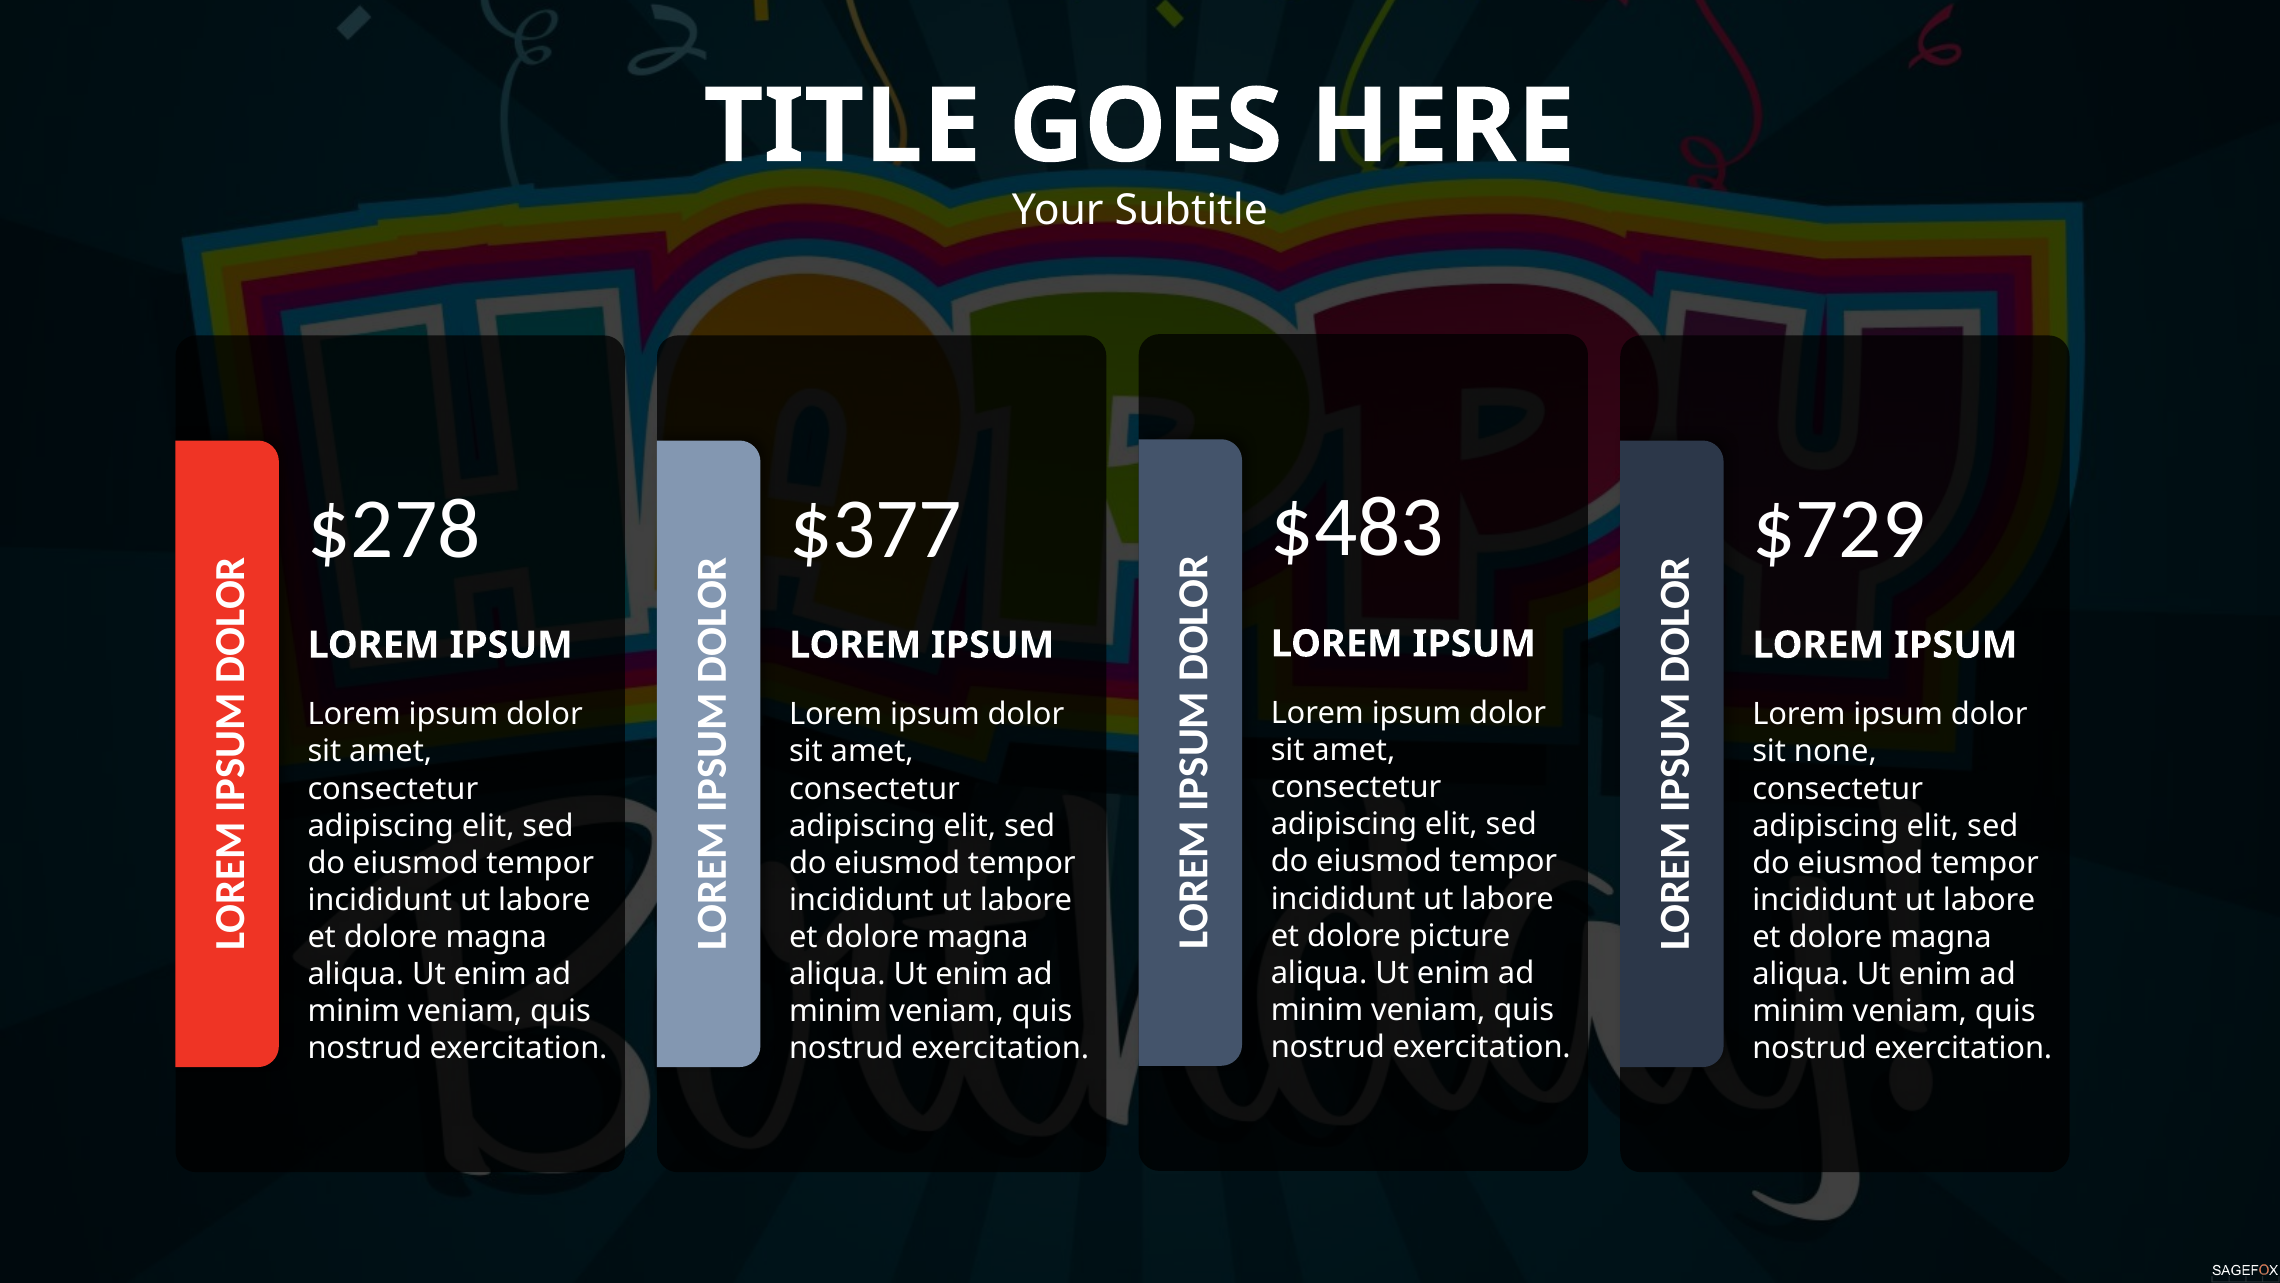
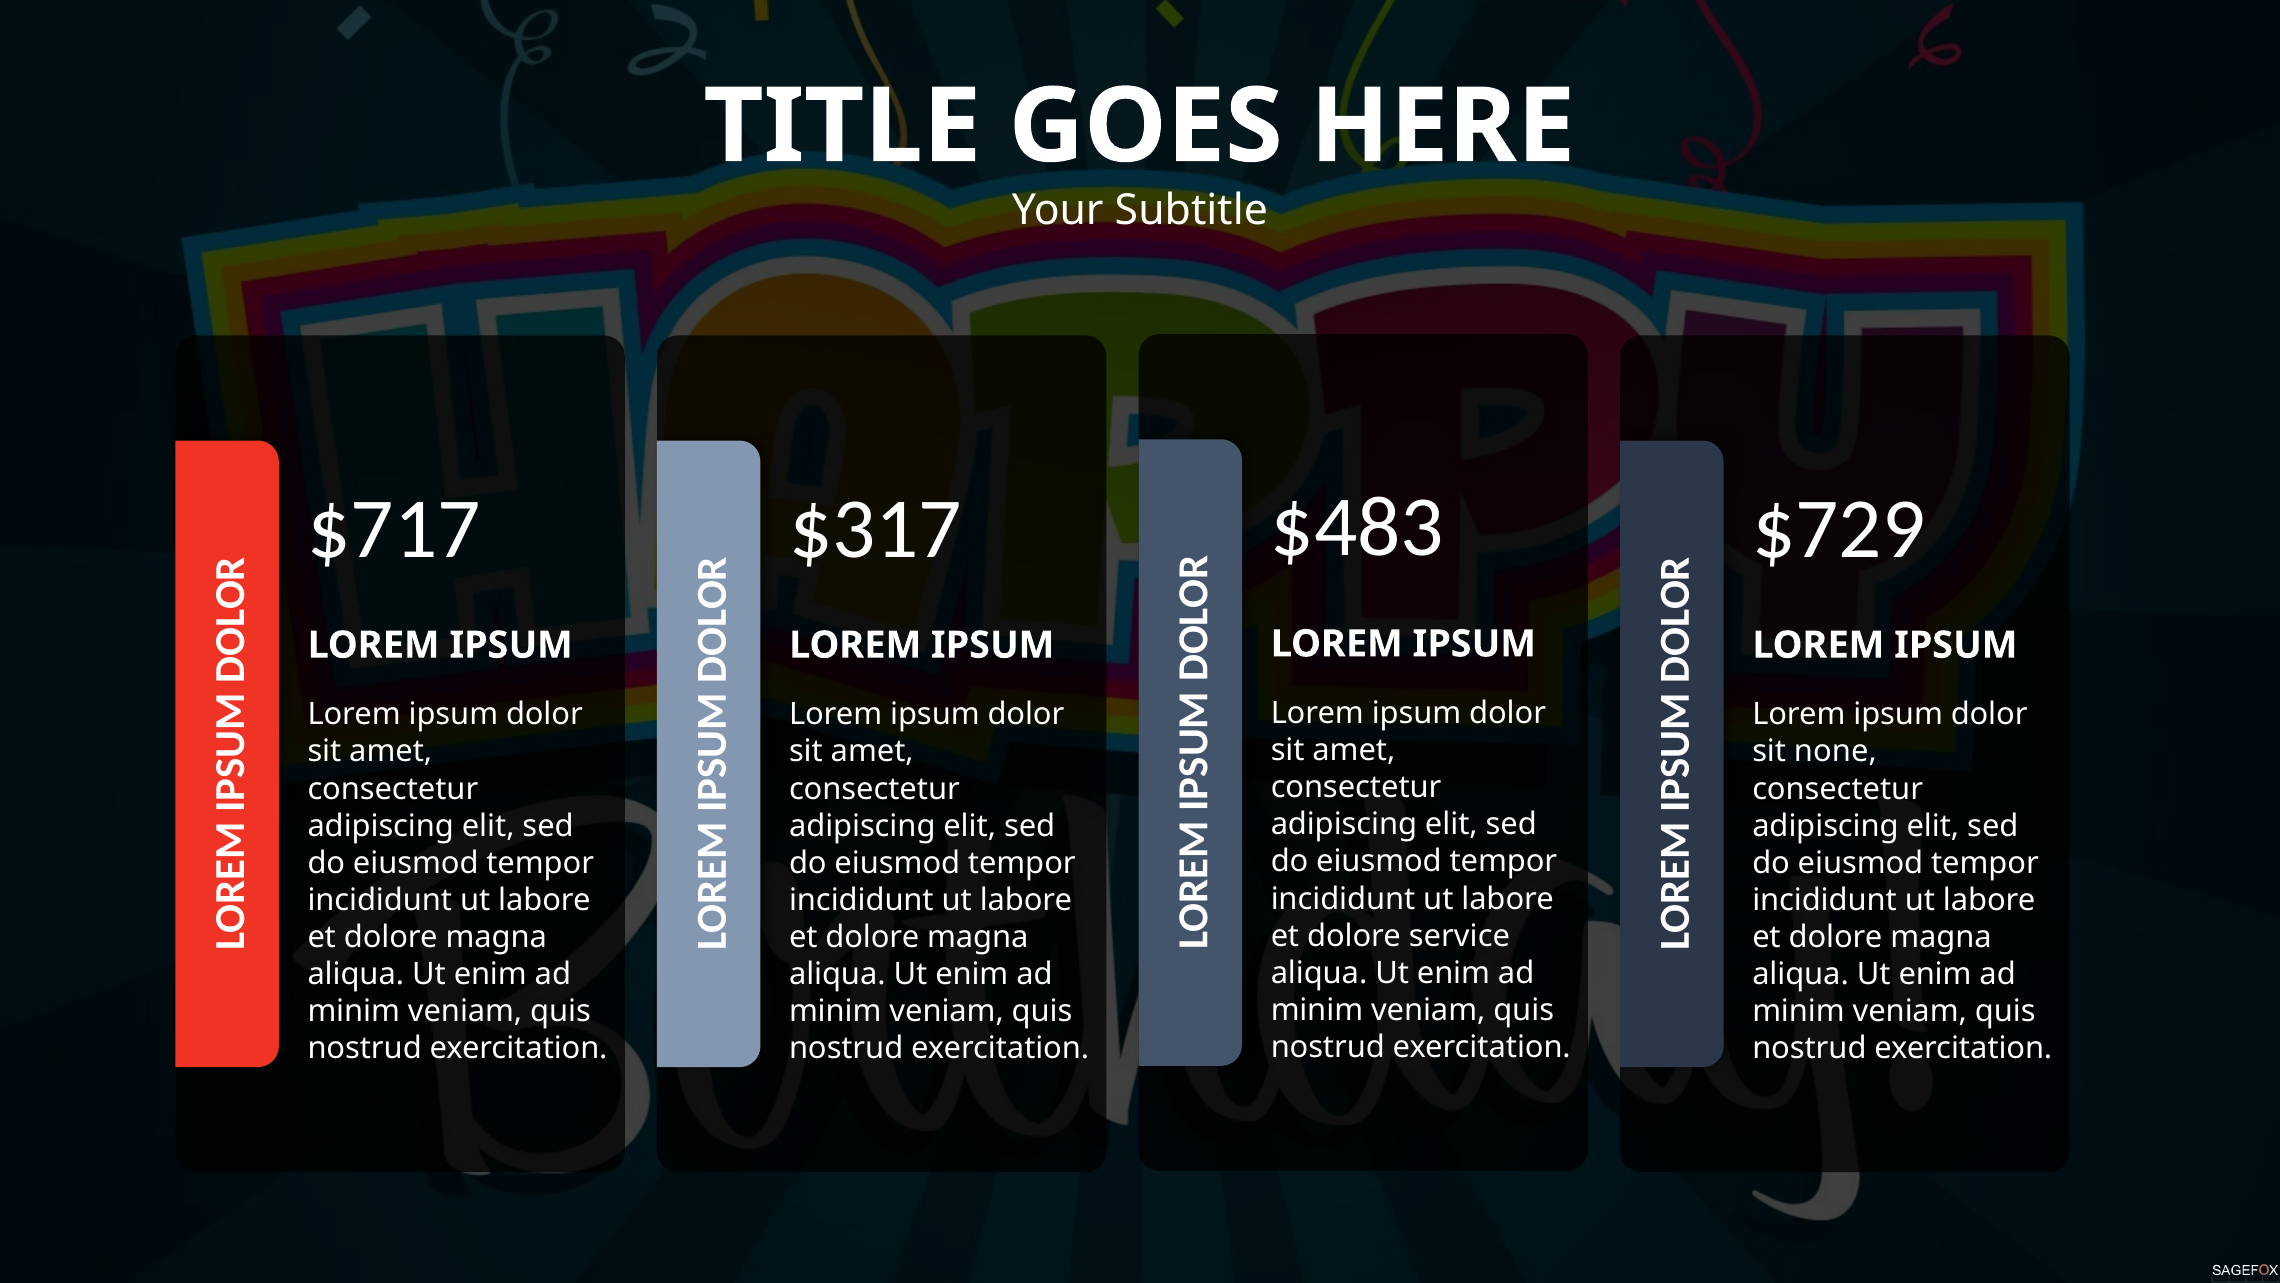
$278: $278 -> $717
$377: $377 -> $317
picture: picture -> service
